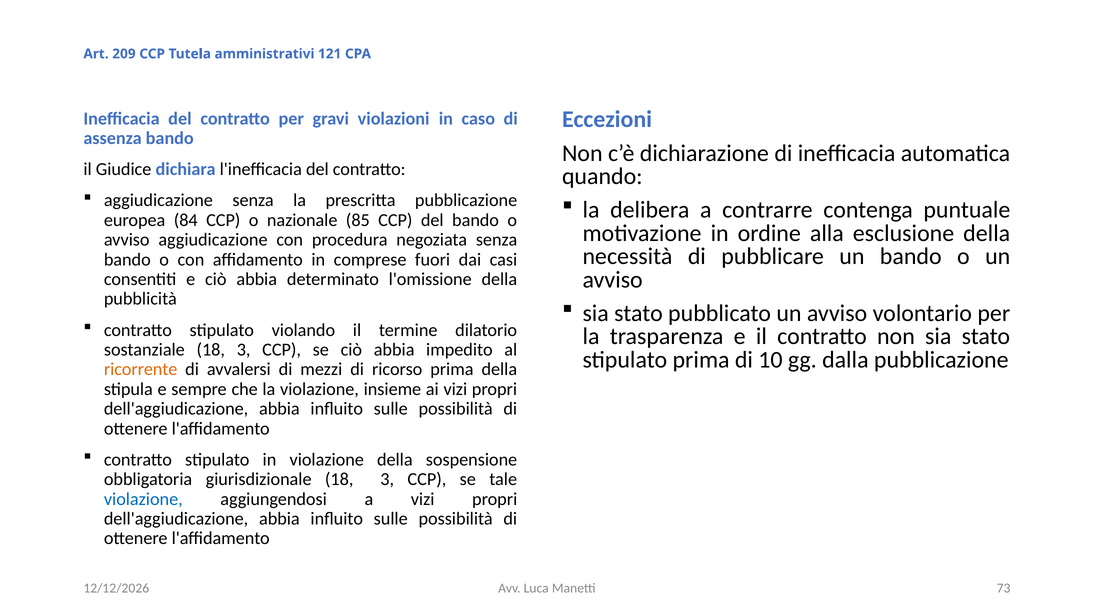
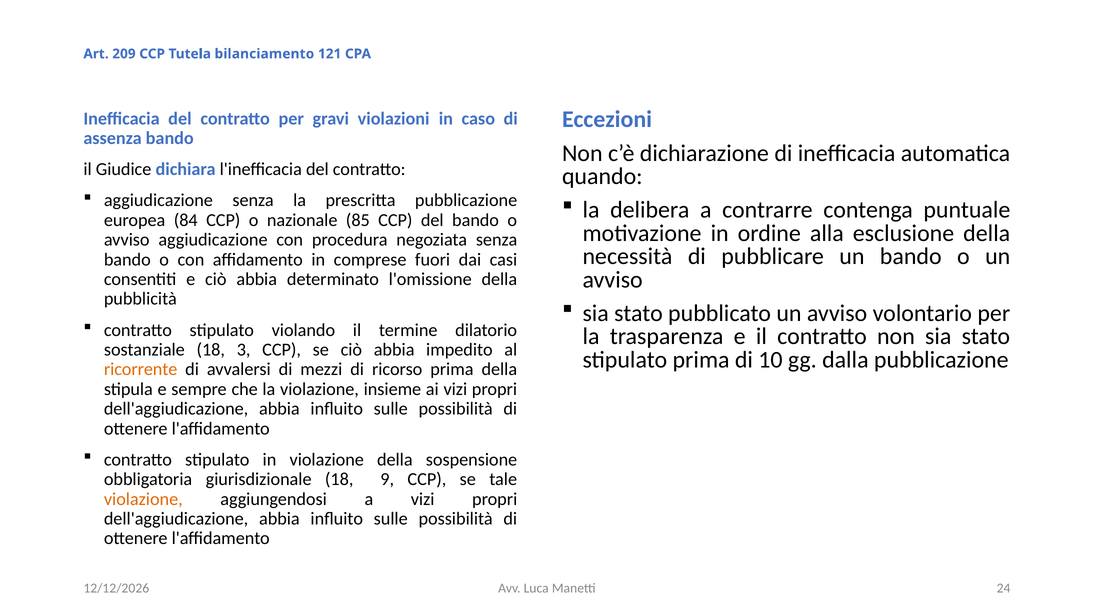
amministrativi: amministrativi -> bilanciamento
giurisdizionale 18 3: 3 -> 9
violazione at (143, 498) colour: blue -> orange
73: 73 -> 24
